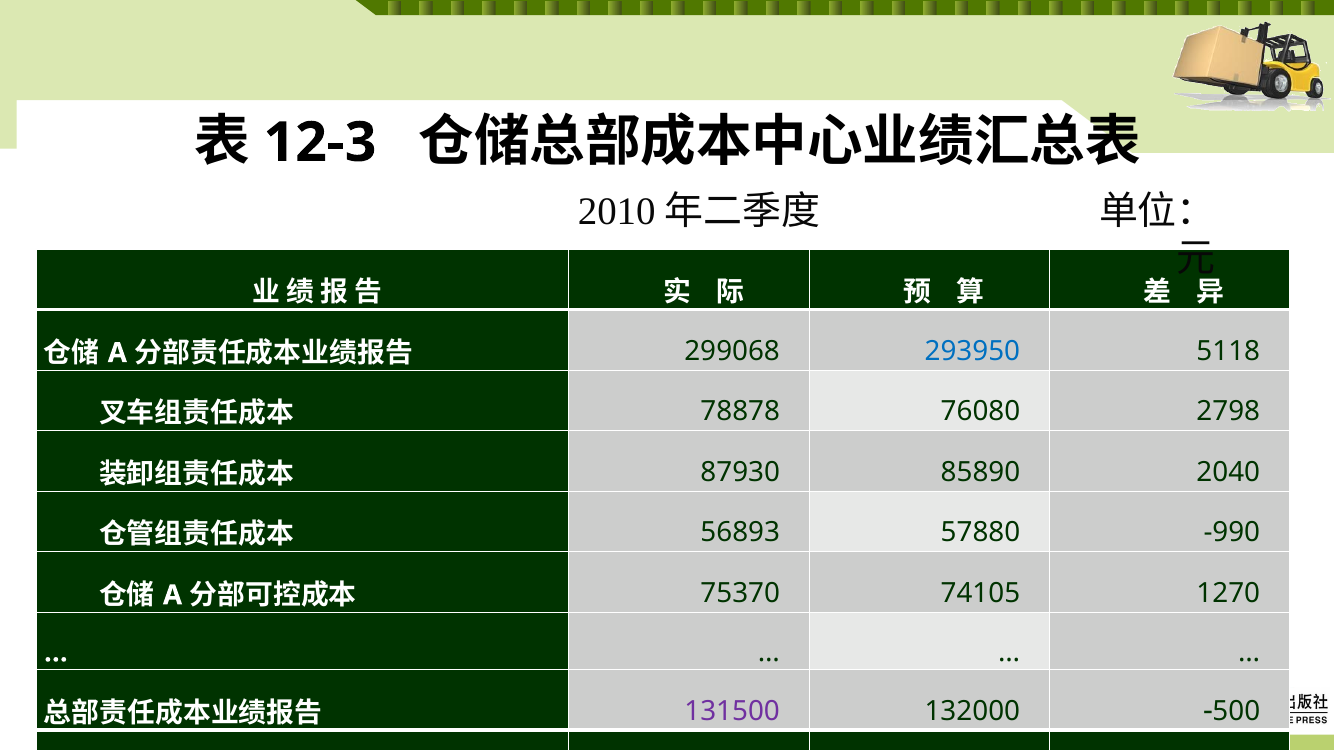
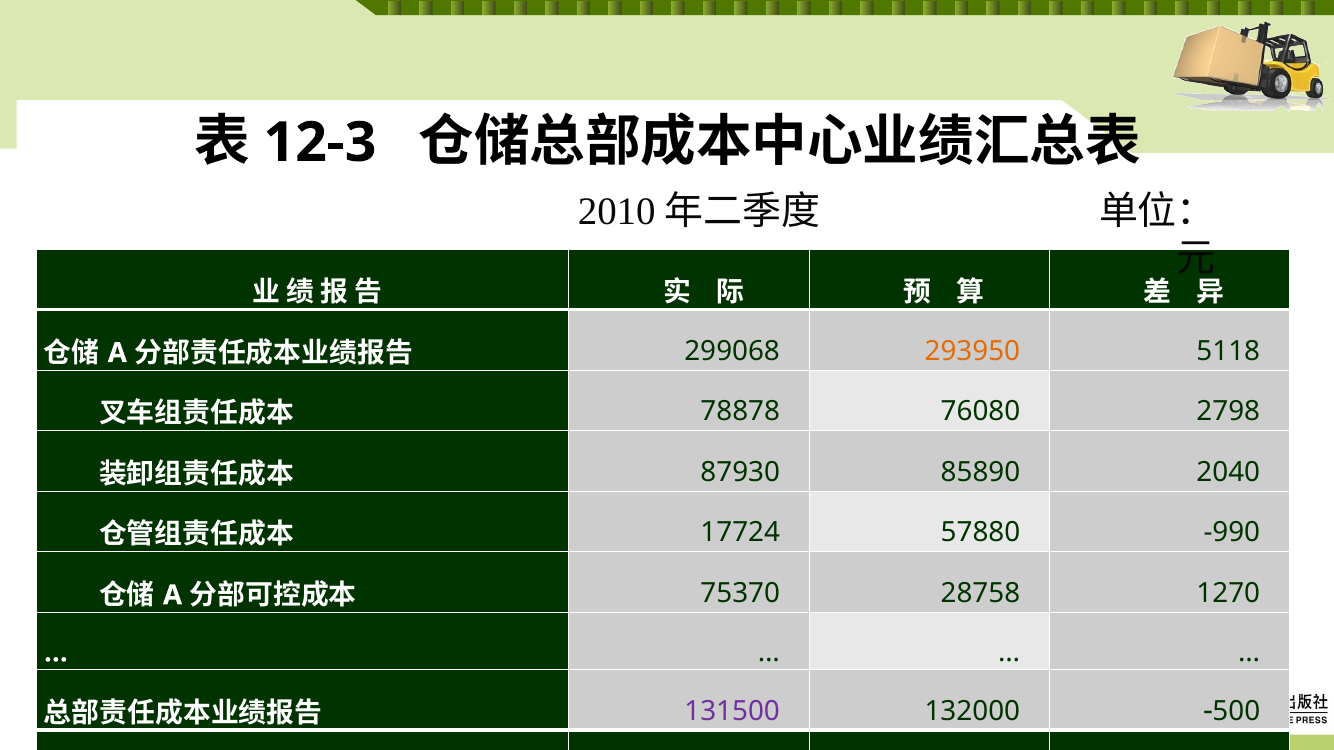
293950 colour: blue -> orange
56893: 56893 -> 17724
74105: 74105 -> 28758
